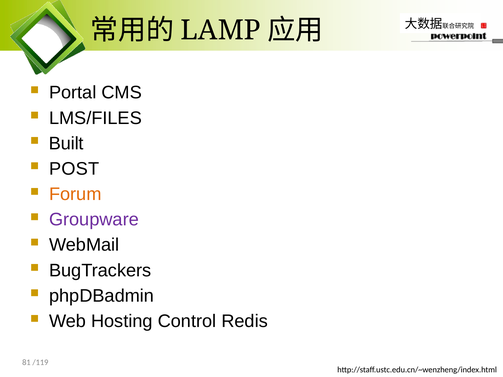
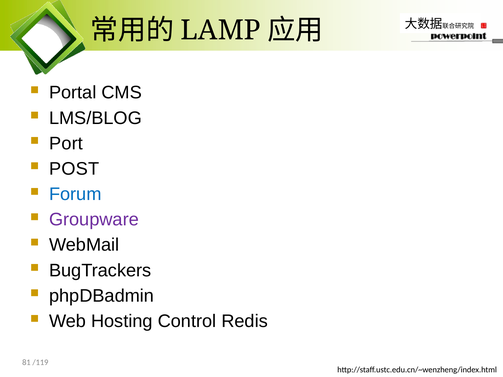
LMS/FILES: LMS/FILES -> LMS/BLOG
Built: Built -> Port
Forum colour: orange -> blue
